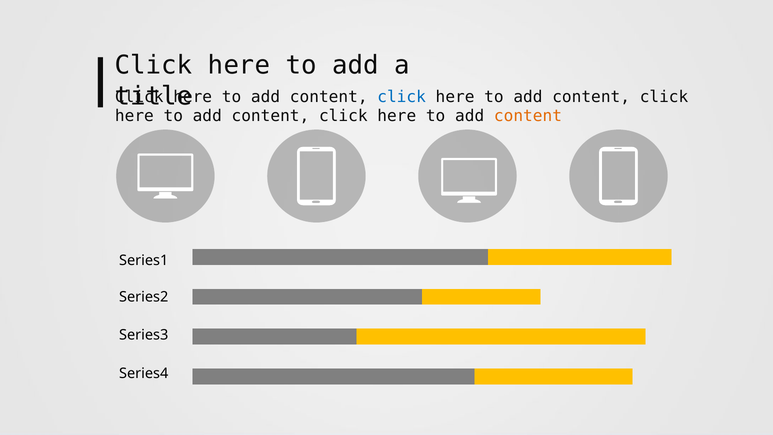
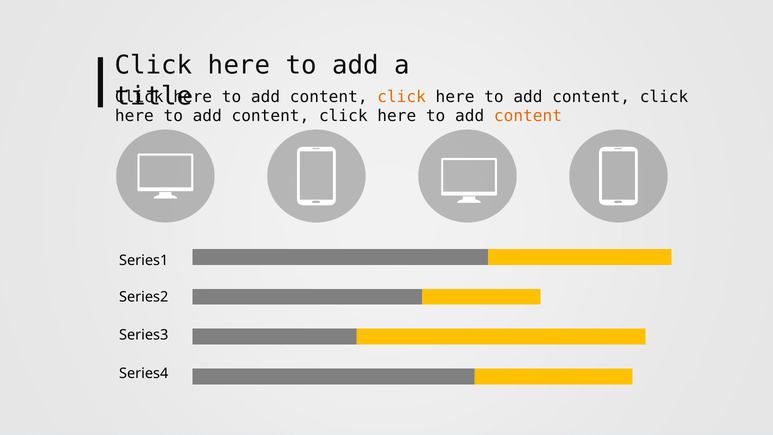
click at (402, 97) colour: blue -> orange
